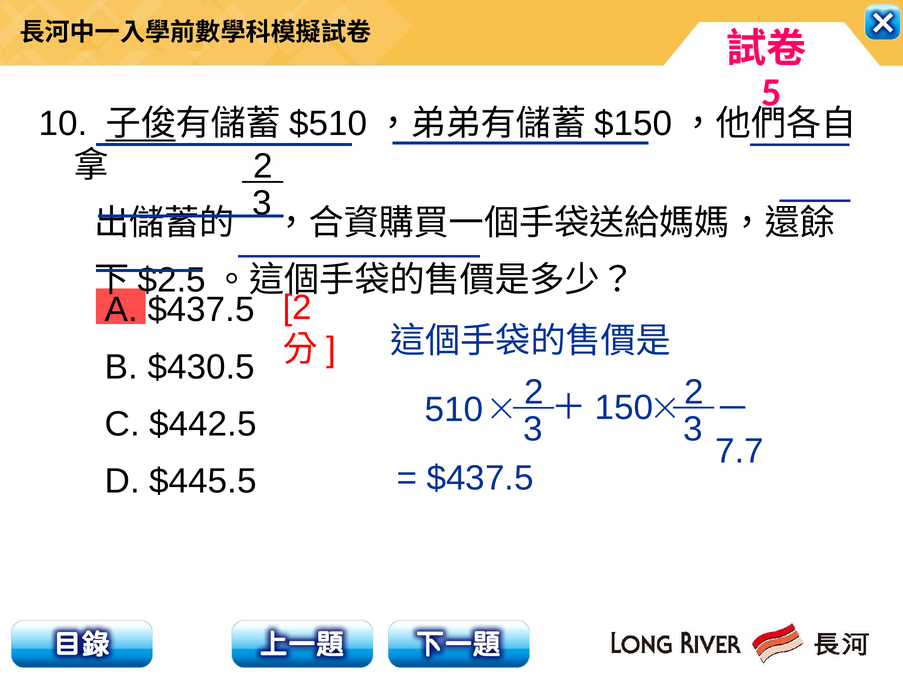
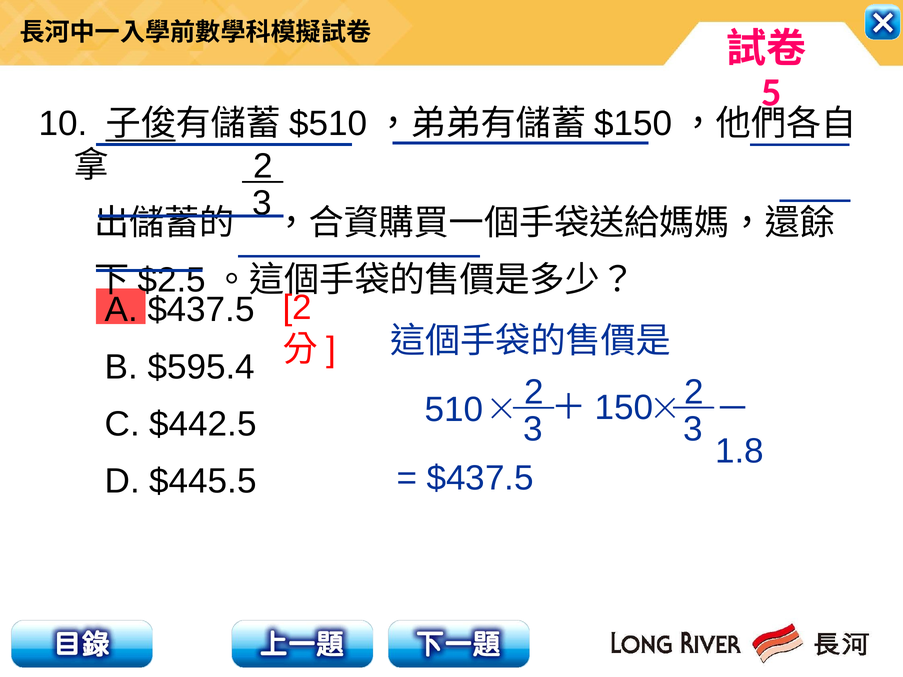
$430.5: $430.5 -> $595.4
7.7: 7.7 -> 1.8
